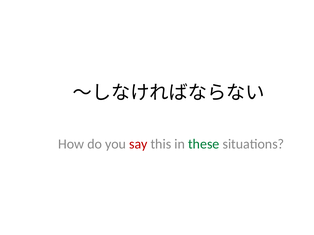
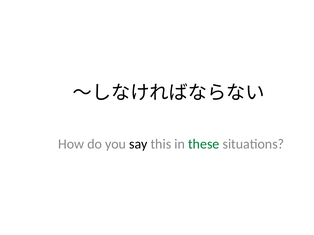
say colour: red -> black
